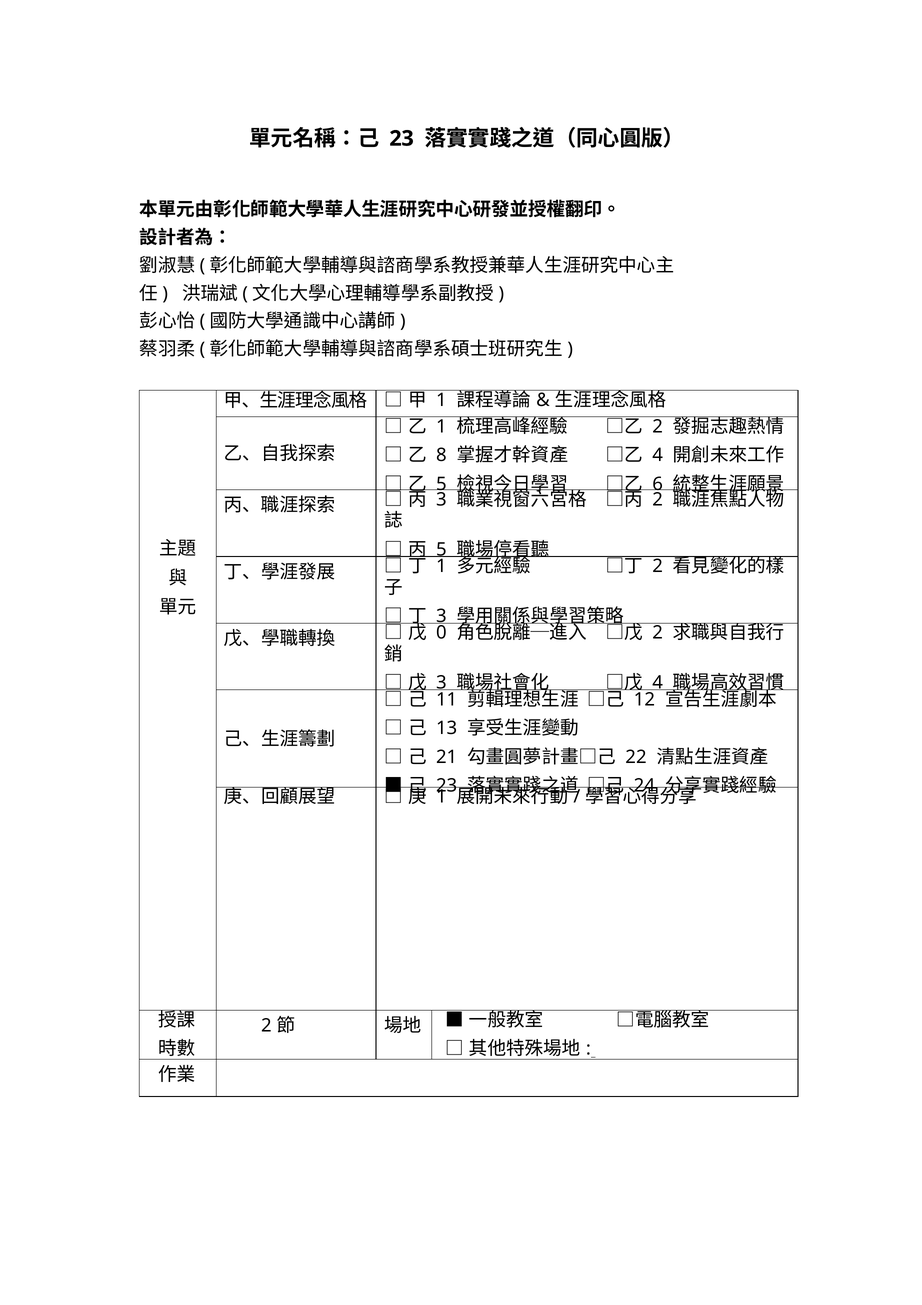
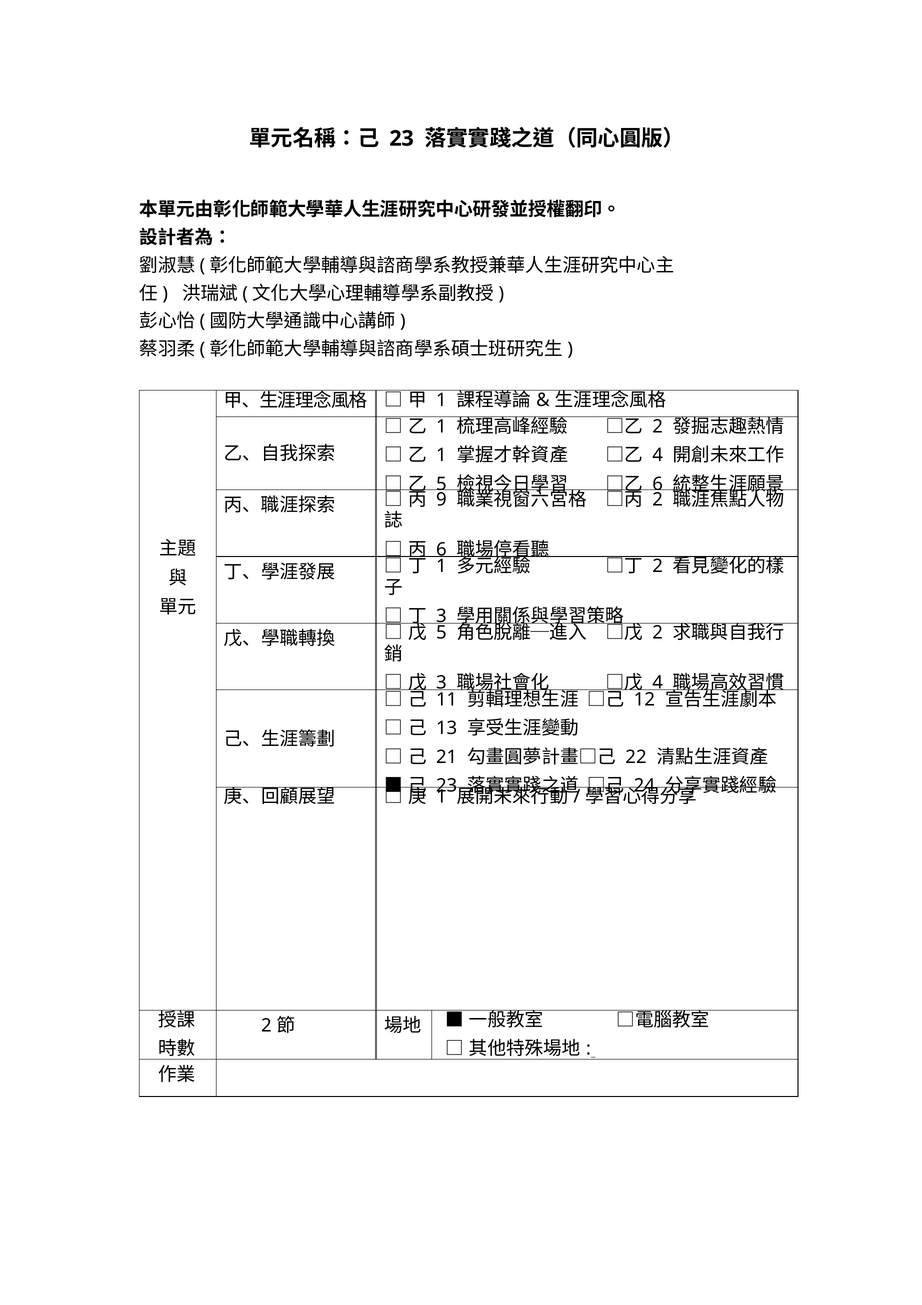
8 at (441, 455): 8 -> 1
3 at (441, 500): 3 -> 9
5 at (441, 550): 5 -> 6
0 at (441, 633): 0 -> 5
